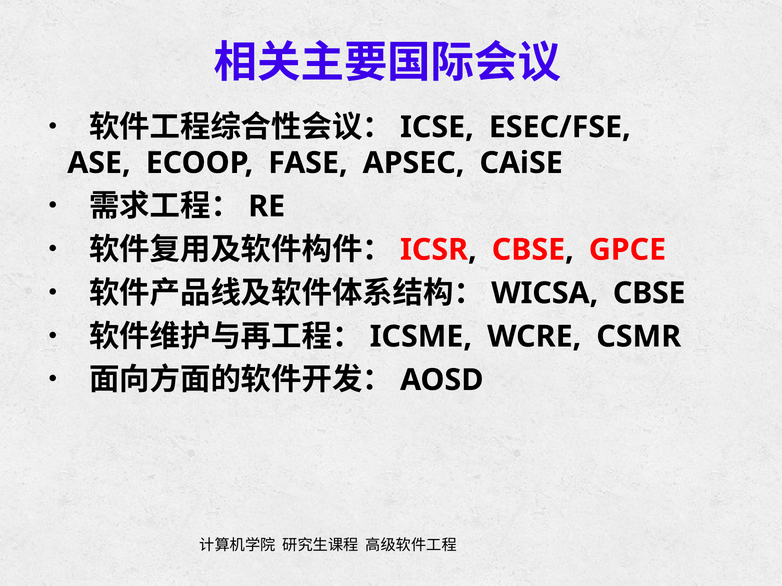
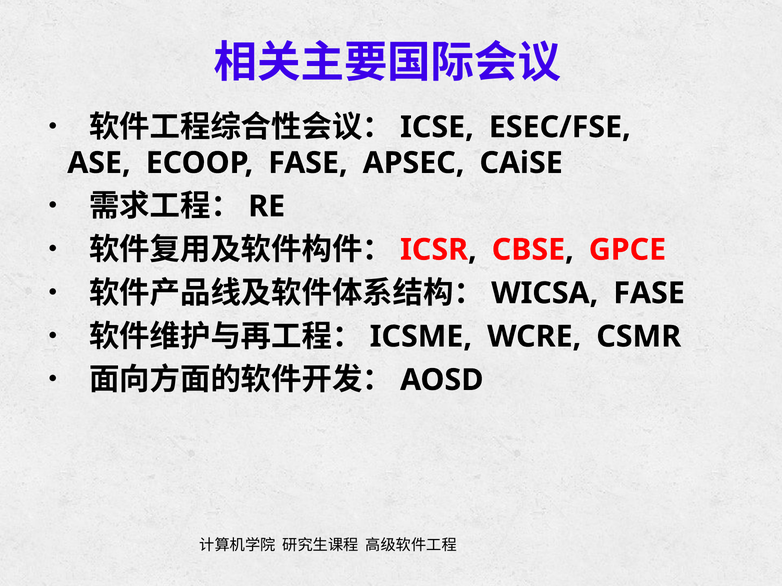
CBSE at (649, 293): CBSE -> FASE
